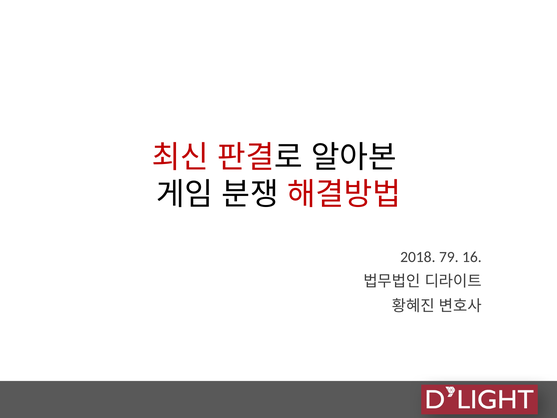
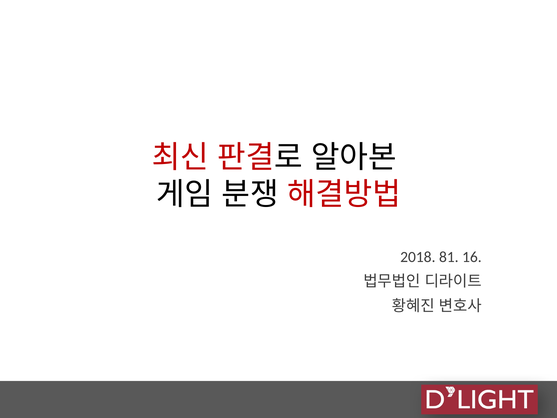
79: 79 -> 81
